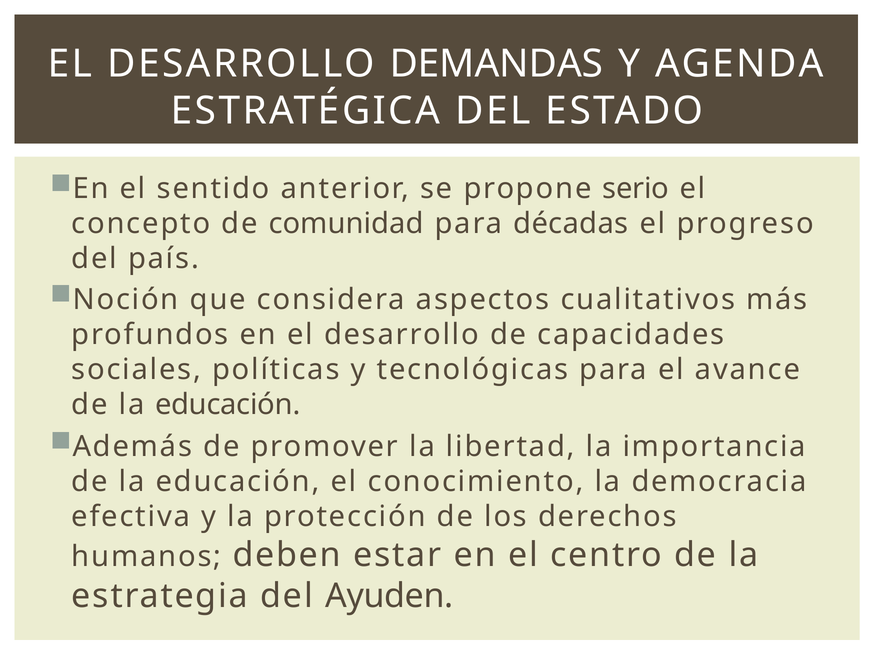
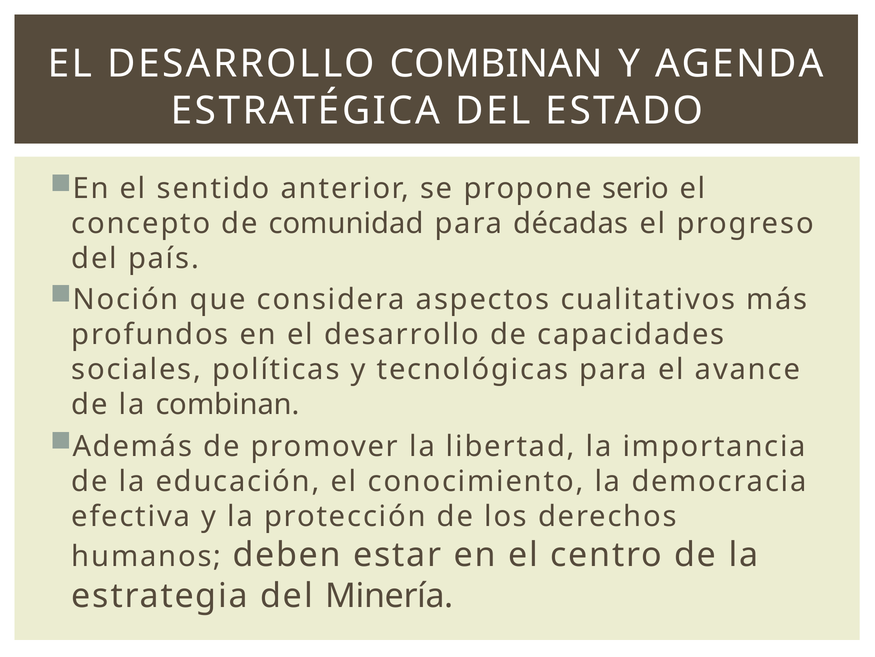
DESARROLLO DEMANDAS: DEMANDAS -> COMBINAN
educación at (228, 404): educación -> combinan
Ayuden: Ayuden -> Minería
